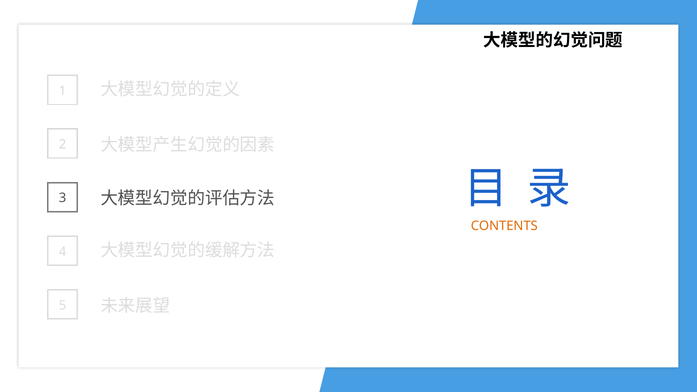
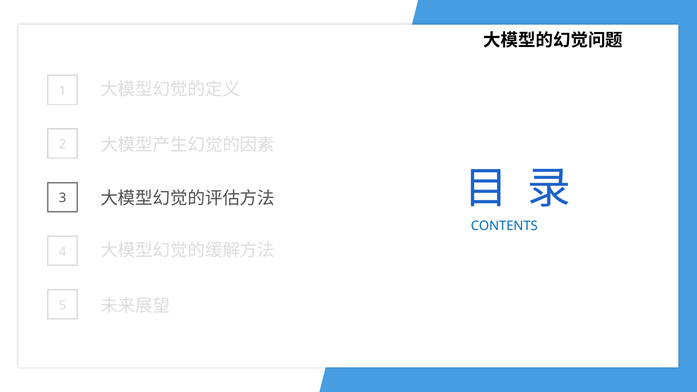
CONTENTS colour: orange -> blue
